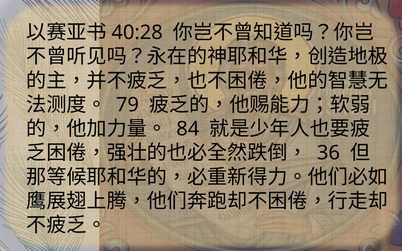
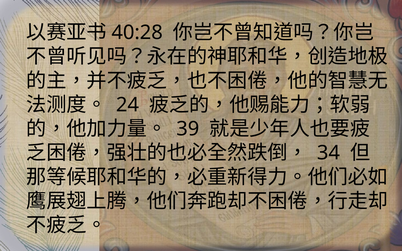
79: 79 -> 24
84: 84 -> 39
36: 36 -> 34
